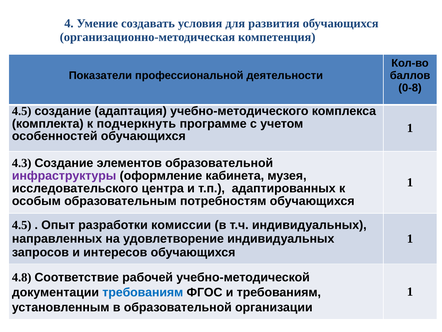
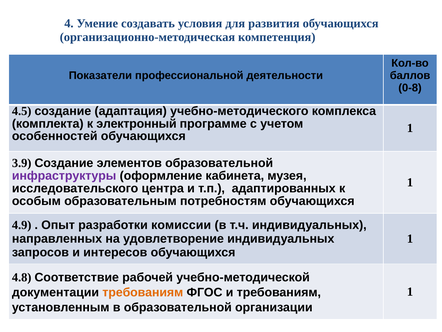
подчеркнуть: подчеркнуть -> электронный
4.3: 4.3 -> 3.9
4.5 at (22, 225): 4.5 -> 4.9
требованиям at (143, 292) colour: blue -> orange
